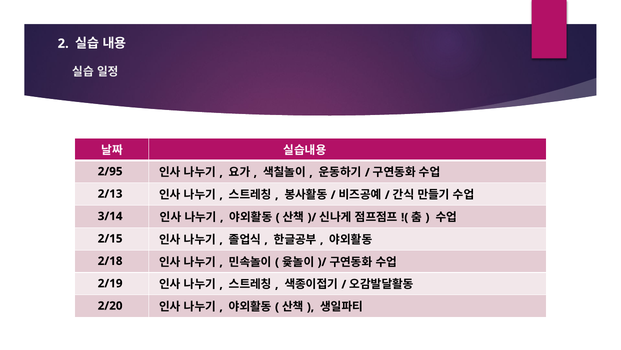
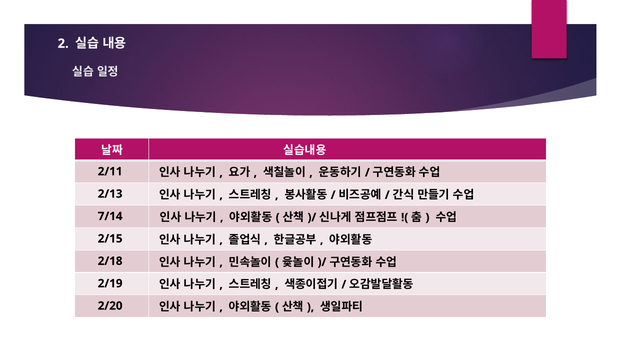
2/95: 2/95 -> 2/11
3/14: 3/14 -> 7/14
